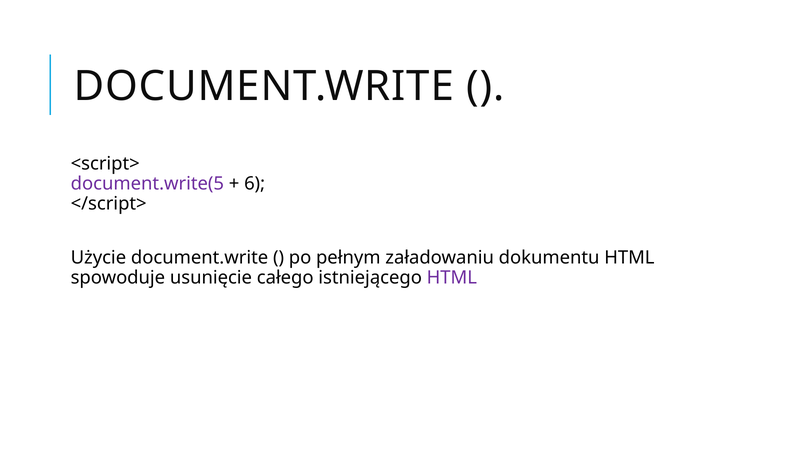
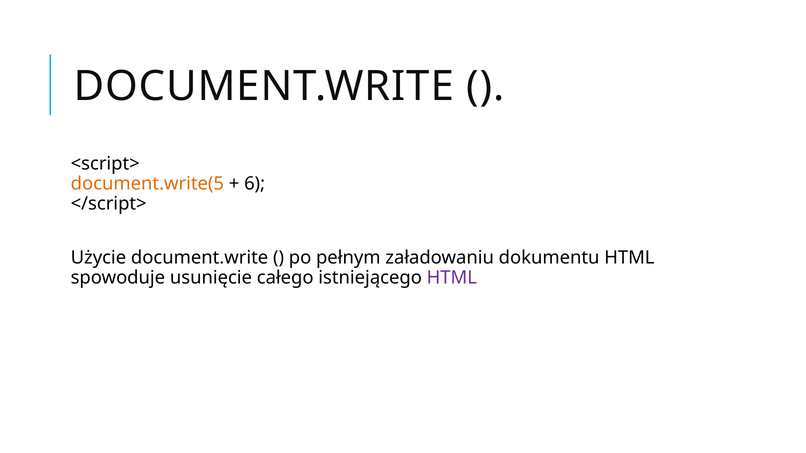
document.write(5 colour: purple -> orange
